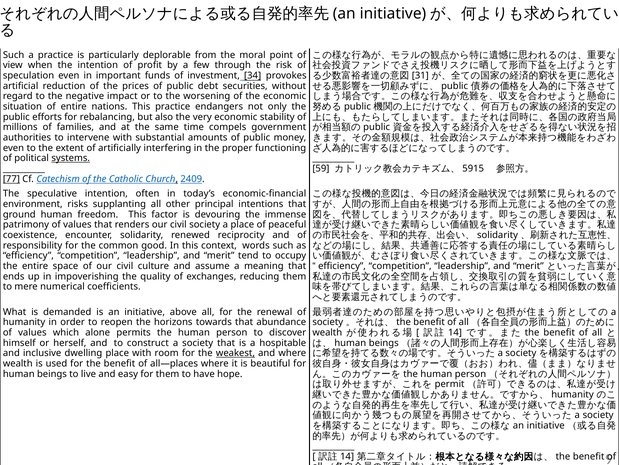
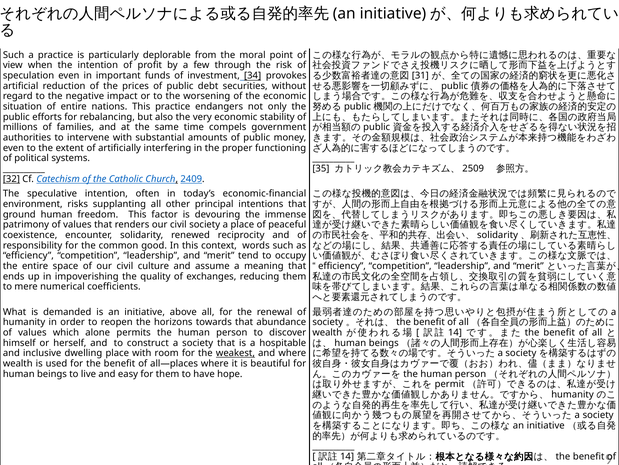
systems underline: present -> none
59: 59 -> 35
5915: 5915 -> 2509
77: 77 -> 32
